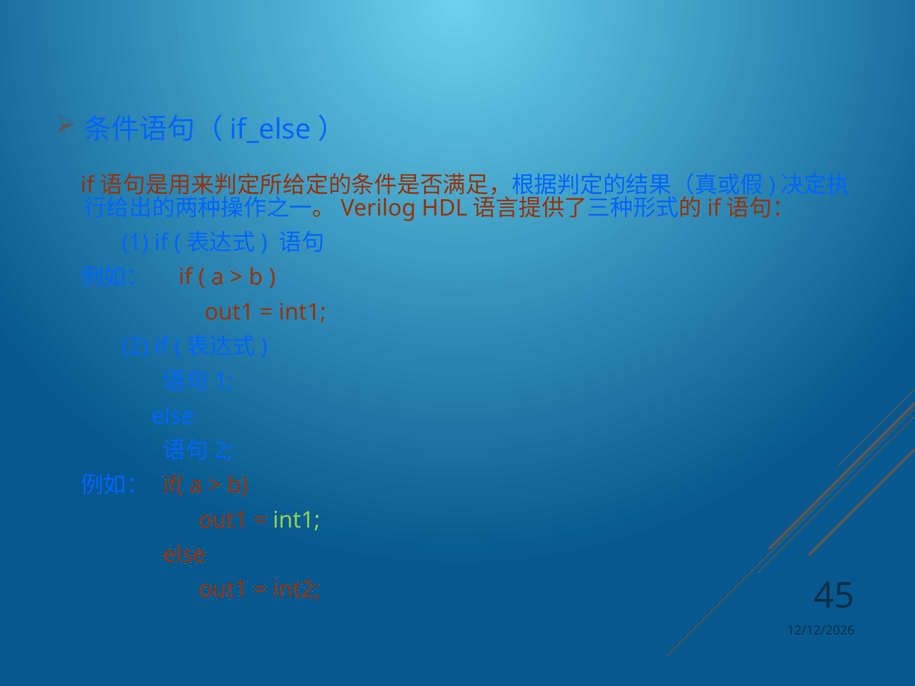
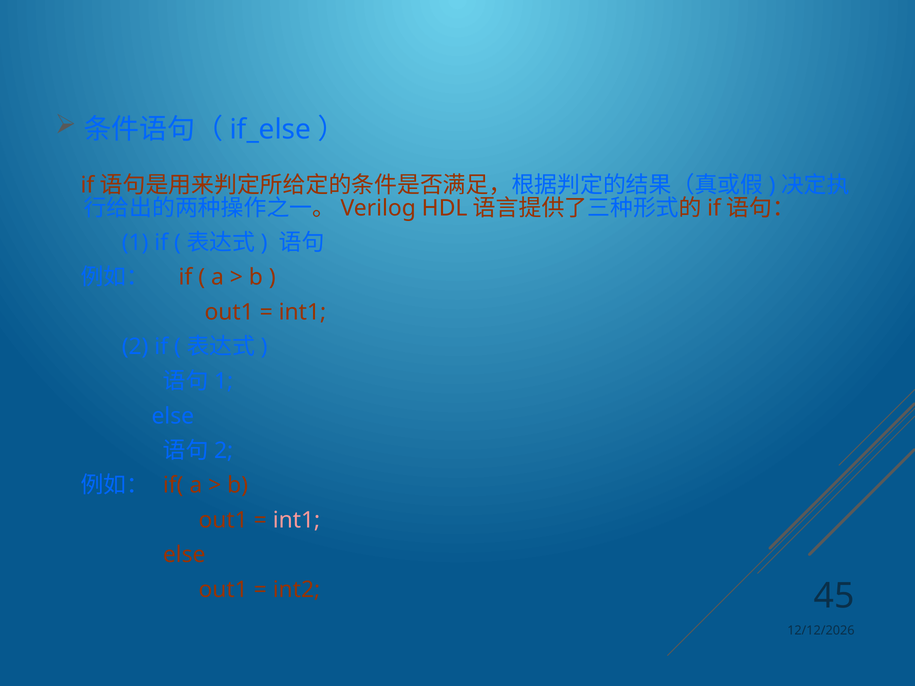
int1 at (297, 520) colour: light green -> pink
